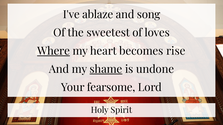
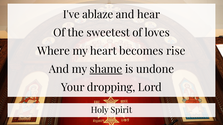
song: song -> hear
Where underline: present -> none
fearsome: fearsome -> dropping
